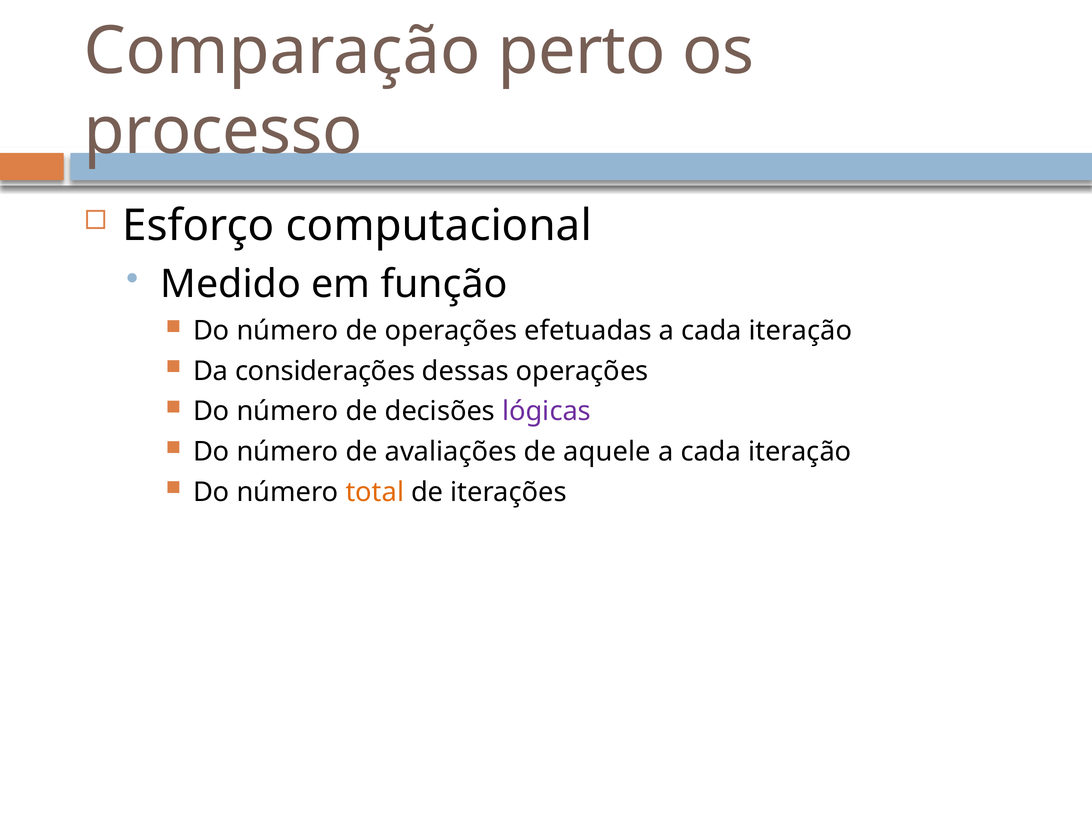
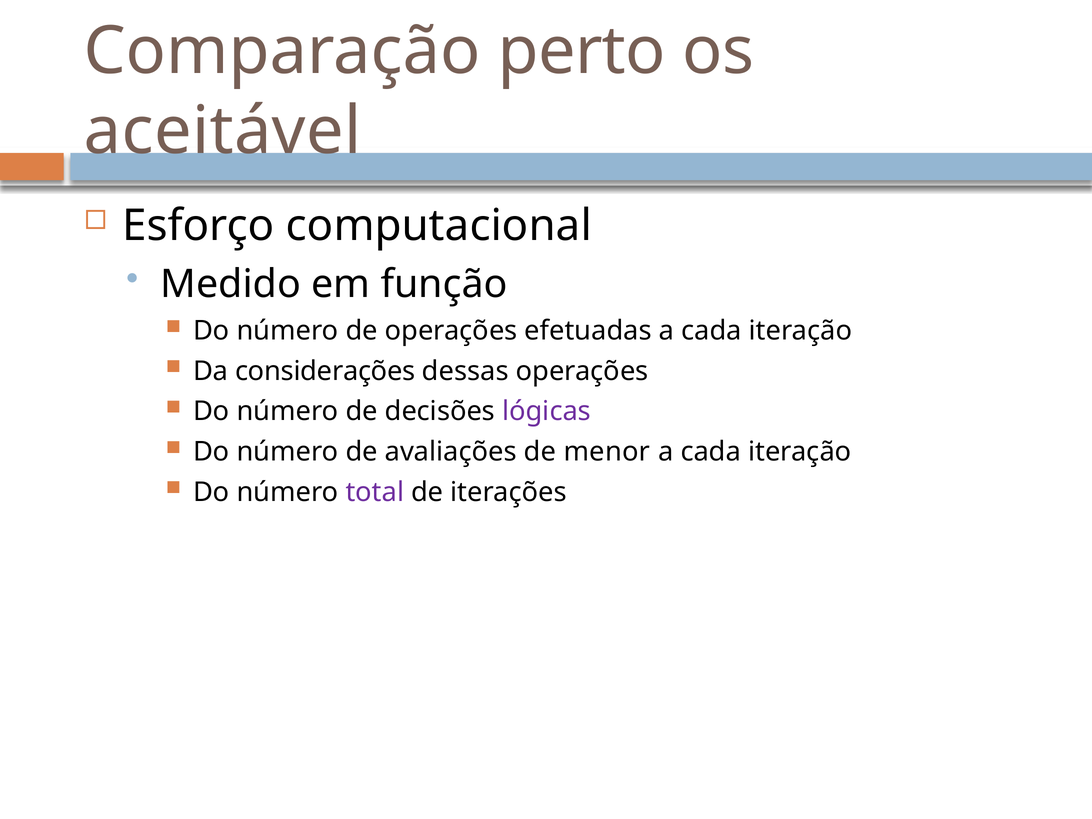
processo: processo -> aceitável
aquele: aquele -> menor
total colour: orange -> purple
